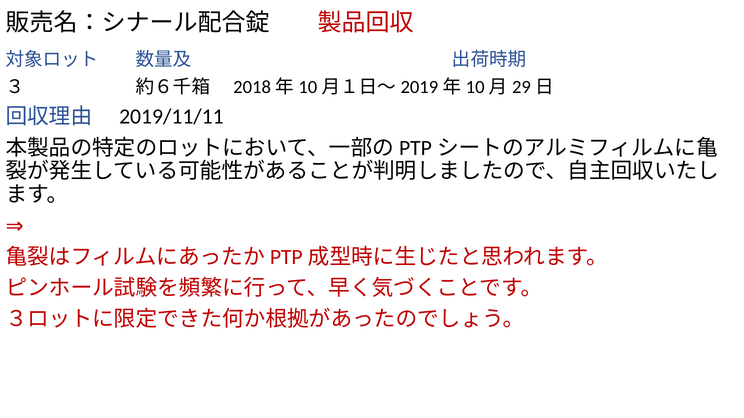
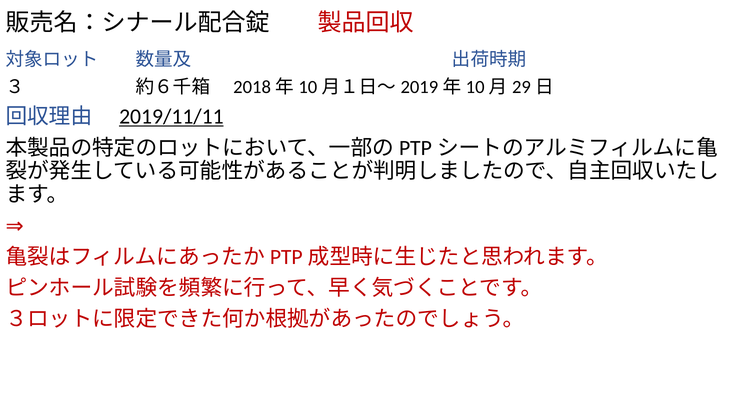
2019/11/11 underline: none -> present
